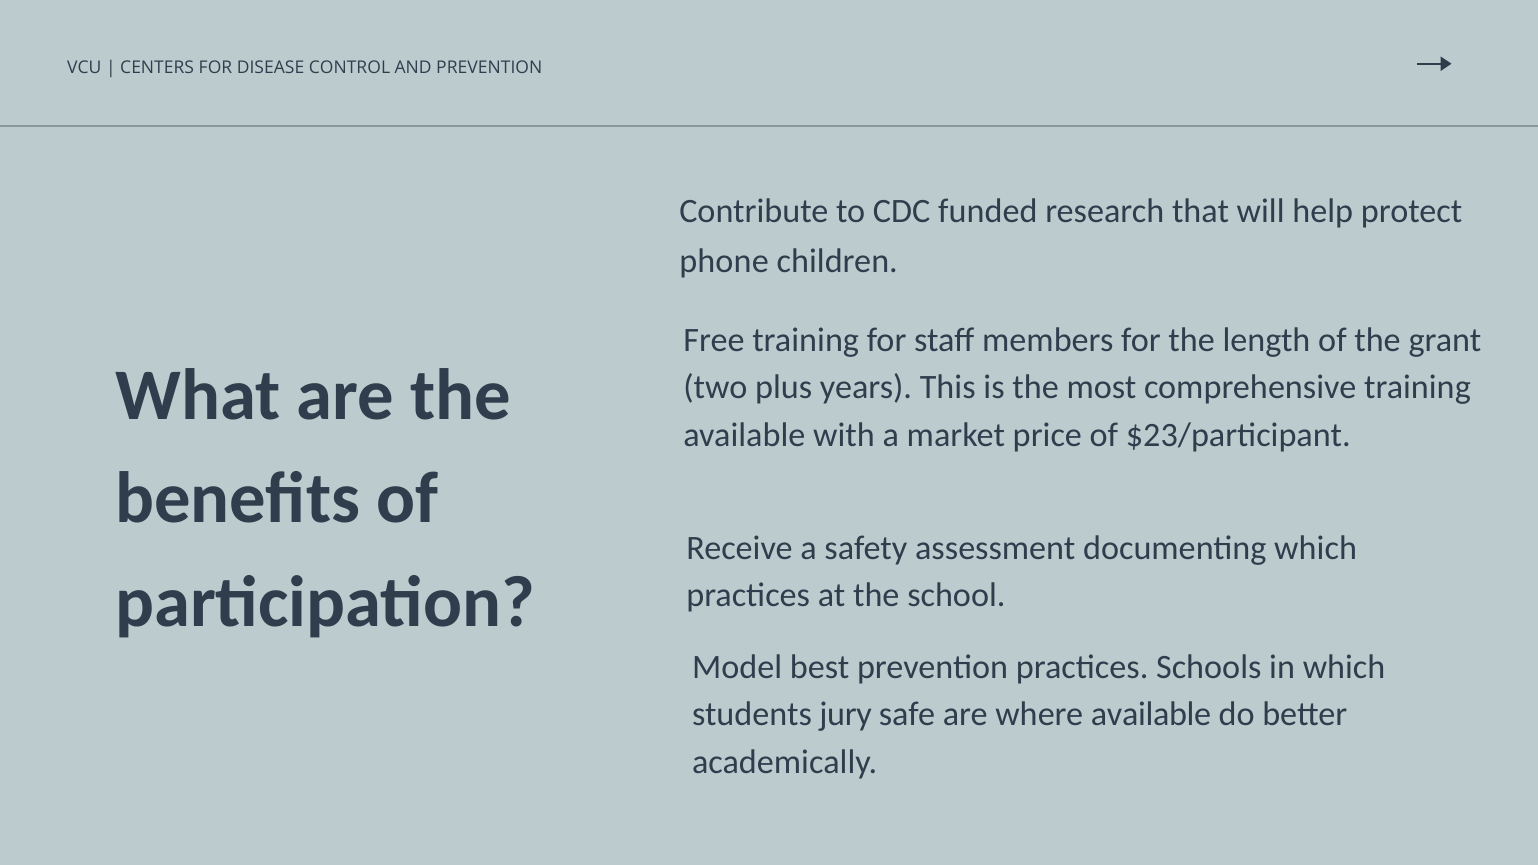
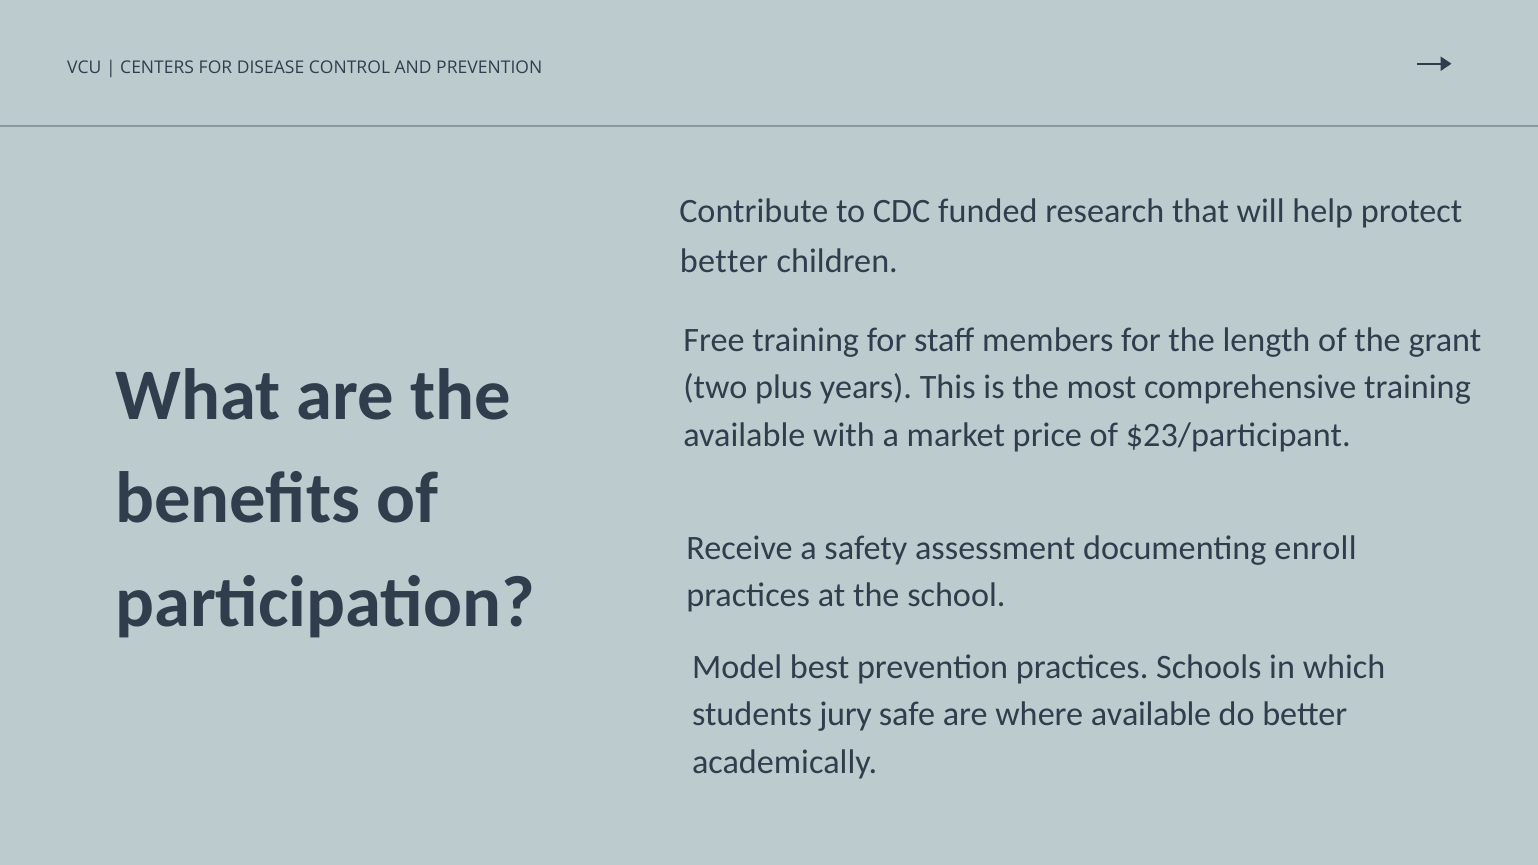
phone at (724, 261): phone -> better
documenting which: which -> enroll
